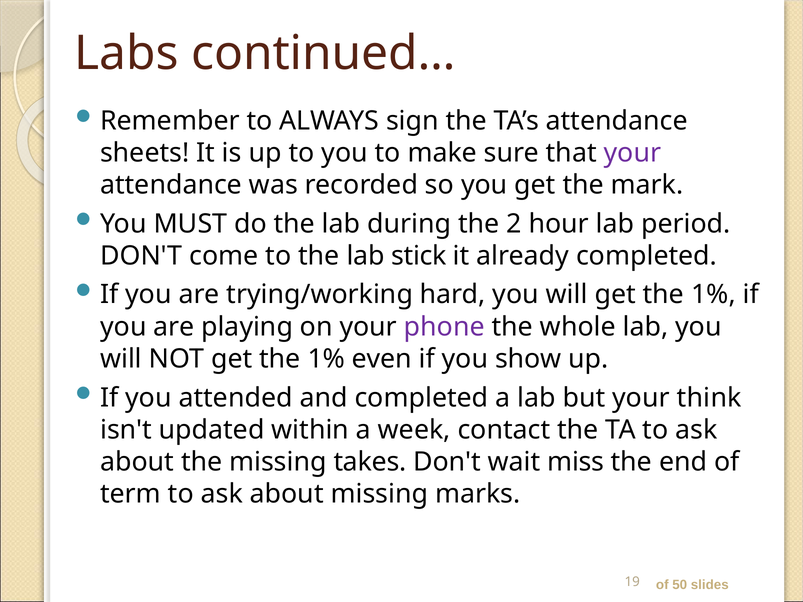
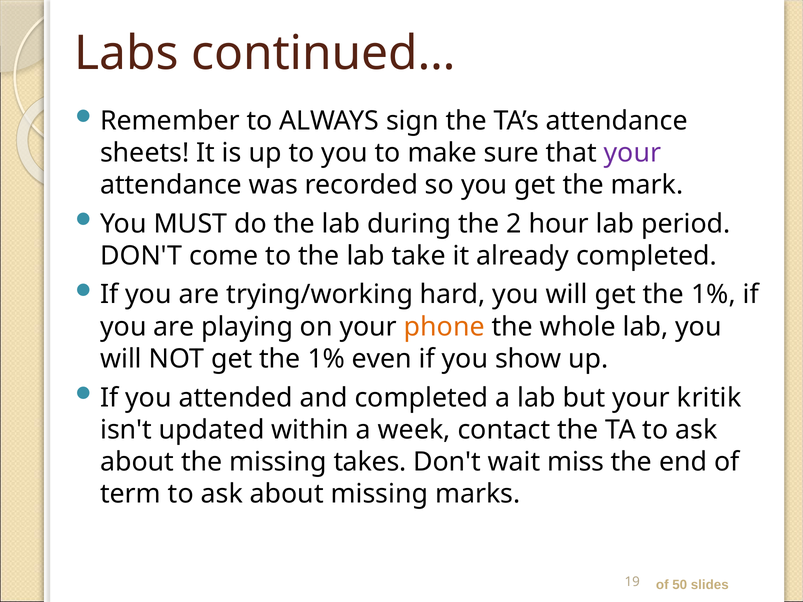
stick: stick -> take
phone colour: purple -> orange
think: think -> kritik
